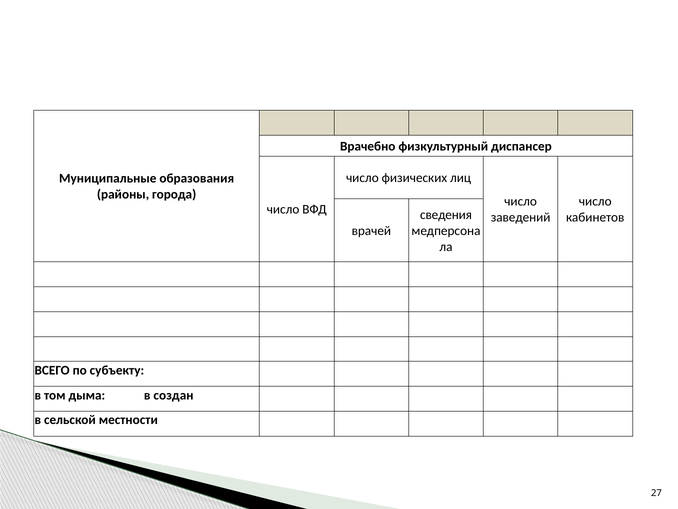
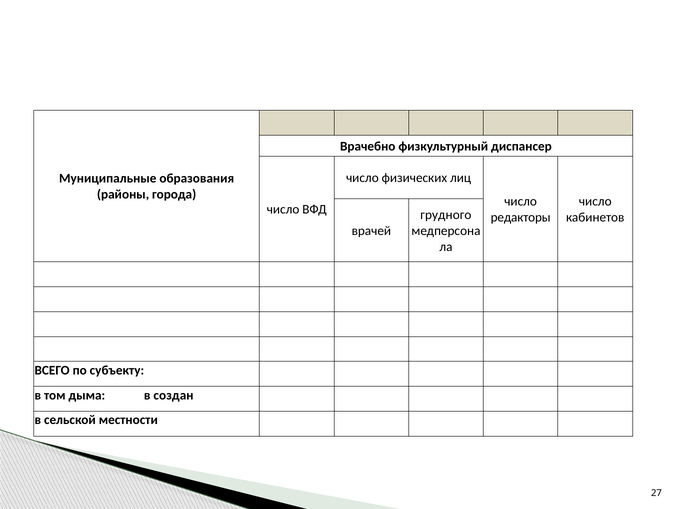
сведения: сведения -> грудного
заведений: заведений -> редакторы
